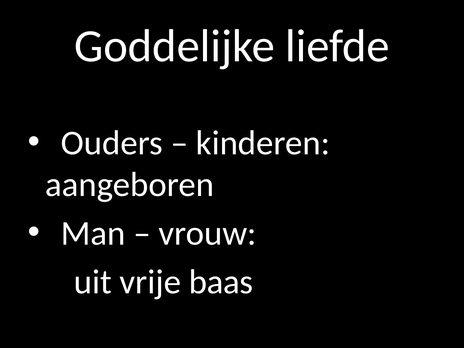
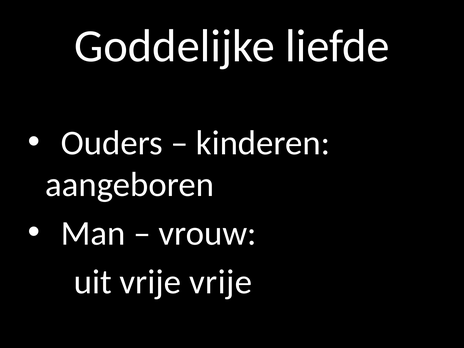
vrije baas: baas -> vrije
